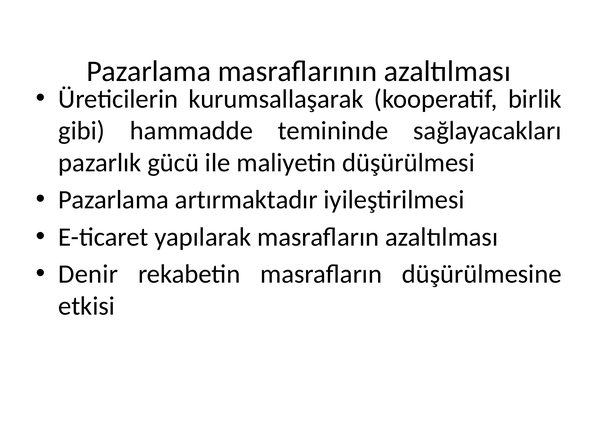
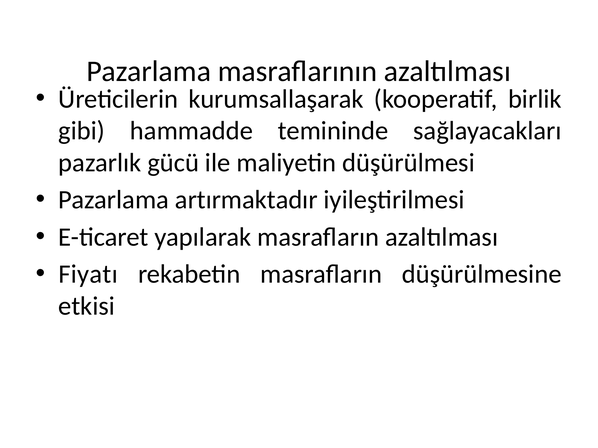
Denir: Denir -> Fiyatı
